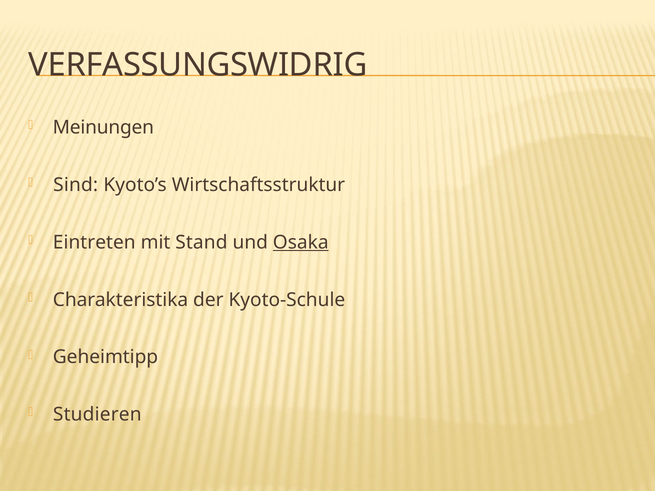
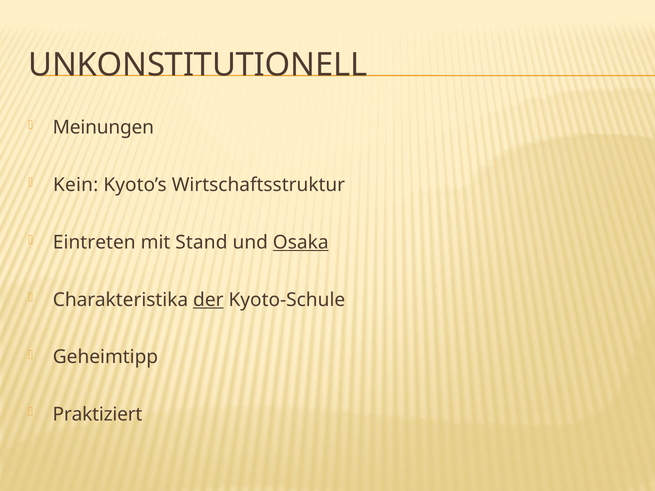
VERFASSUNGSWIDRIG: VERFASSUNGSWIDRIG -> UNKONSTITUTIONELL
Sind: Sind -> Kein
der underline: none -> present
Studieren: Studieren -> Praktiziert
